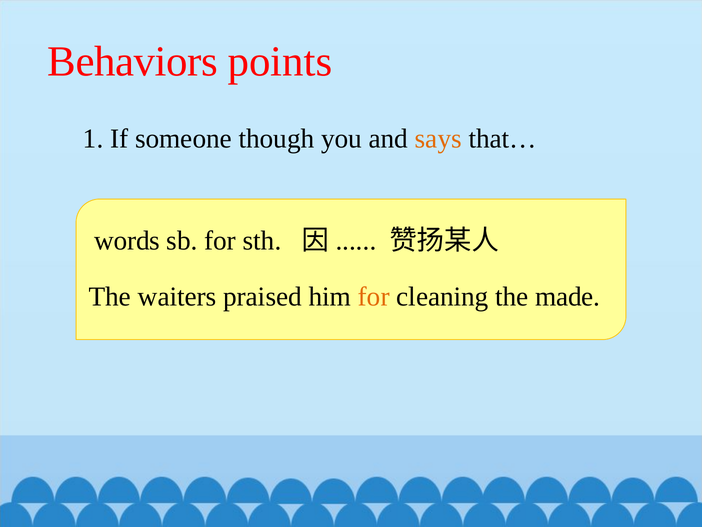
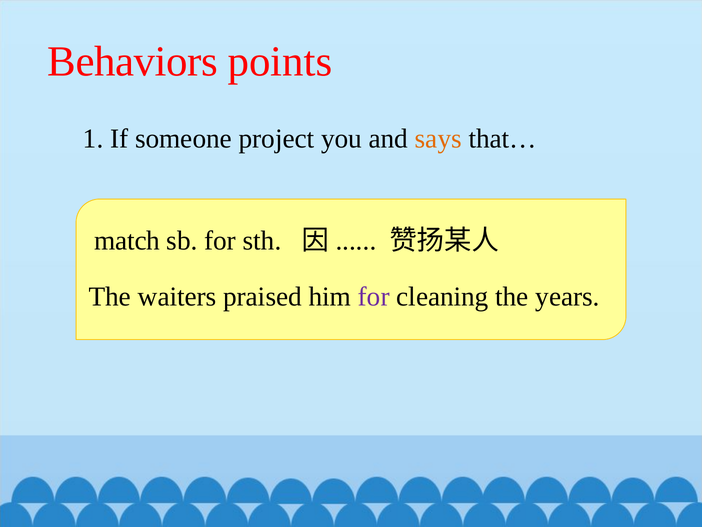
though: though -> project
words: words -> match
for at (374, 297) colour: orange -> purple
made: made -> years
